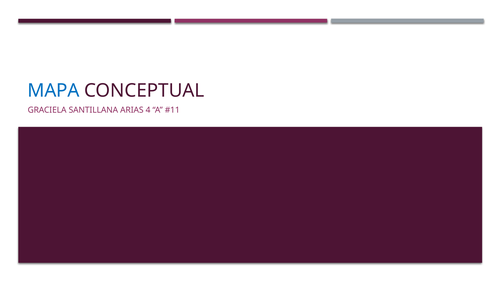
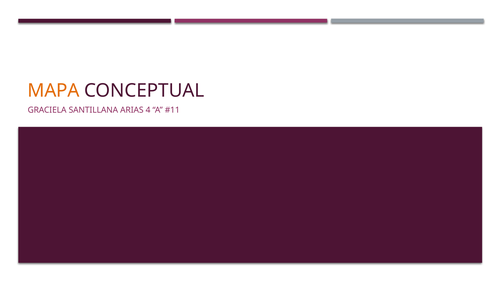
MAPA colour: blue -> orange
